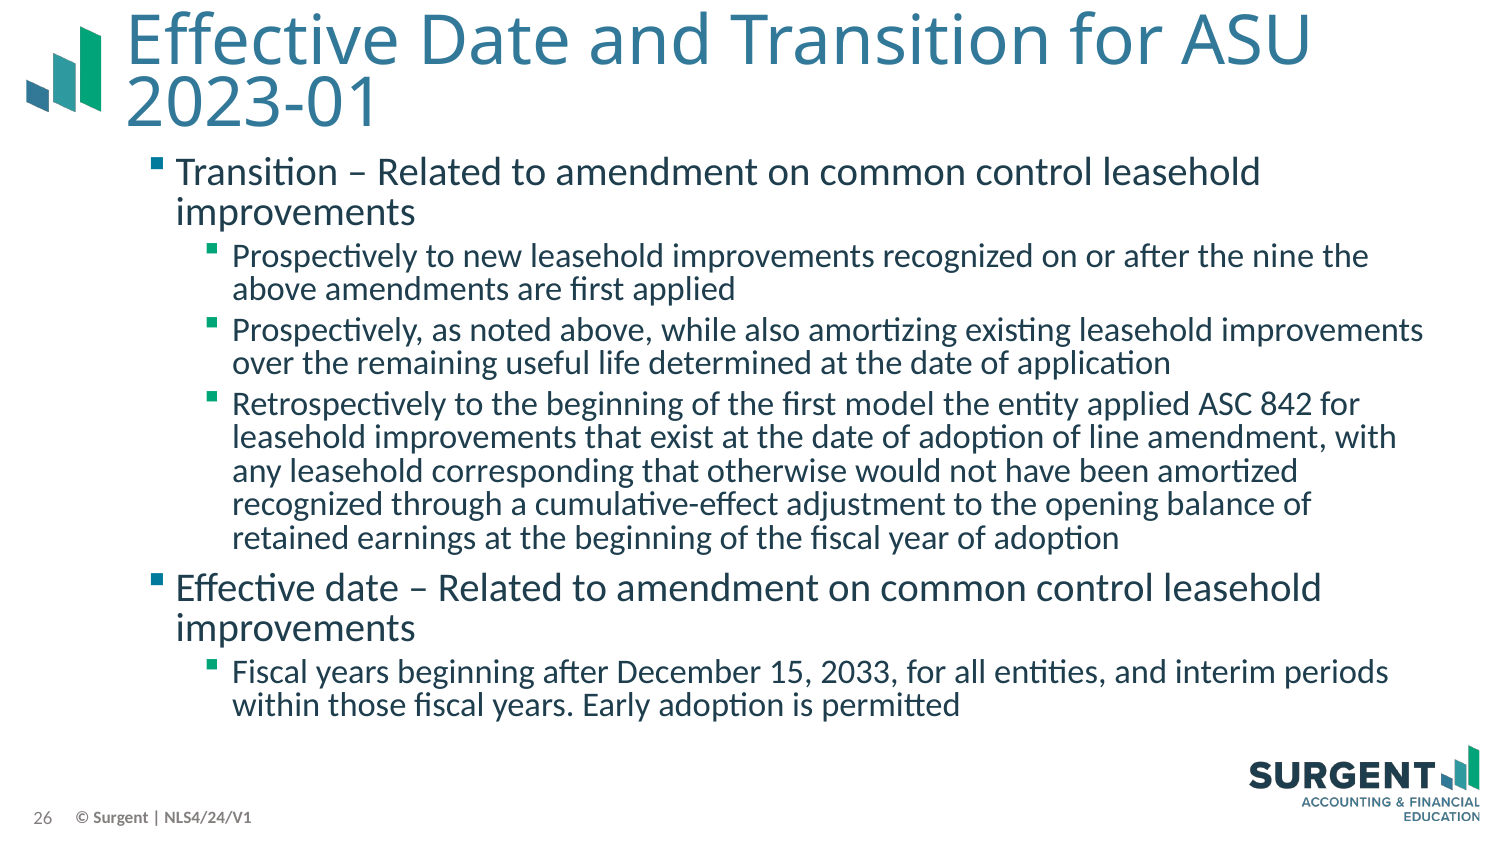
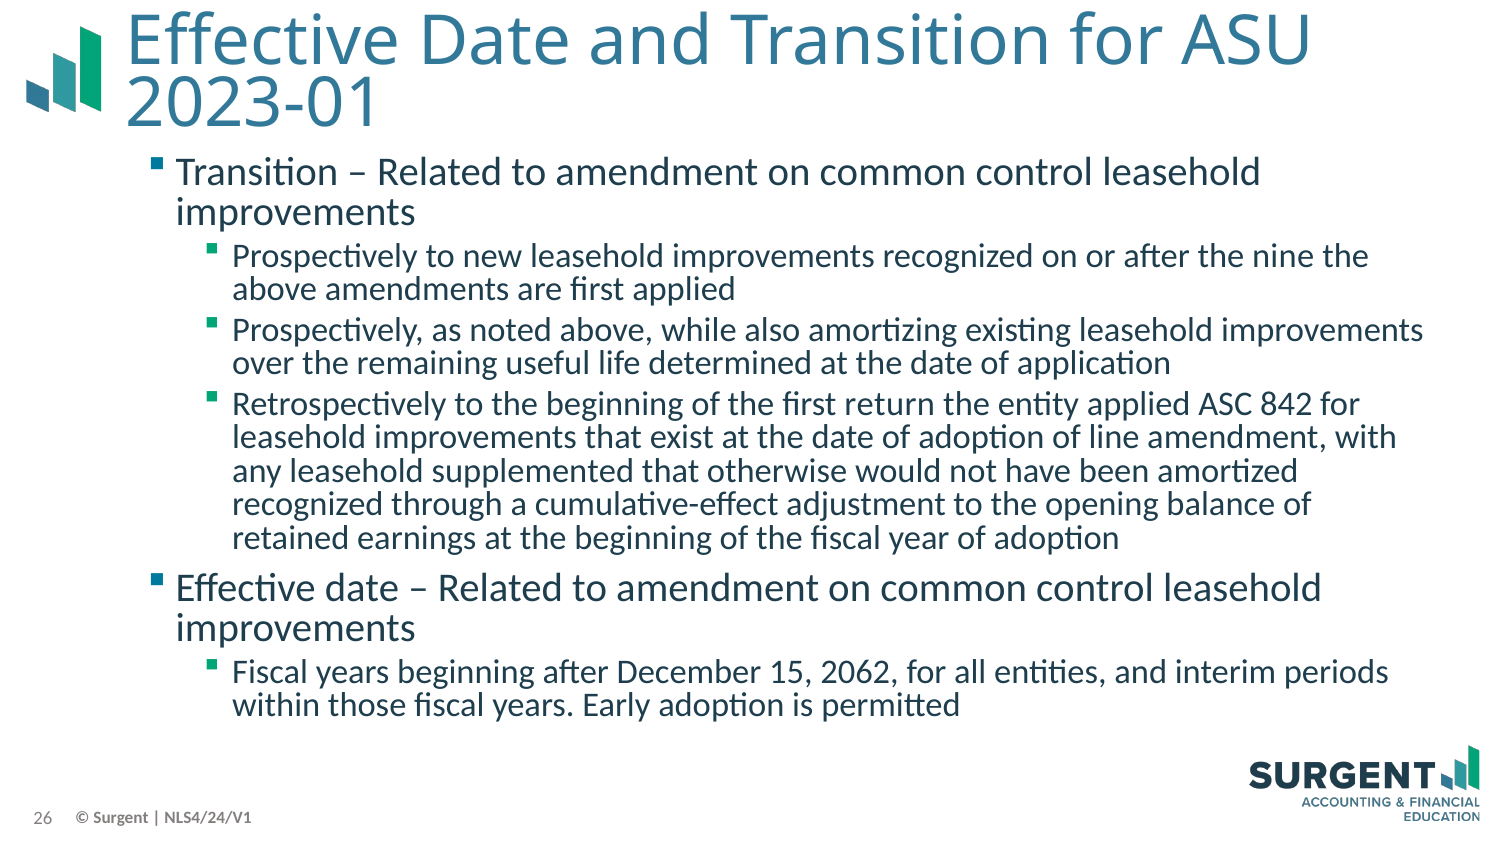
model: model -> return
corresponding: corresponding -> supplemented
2033: 2033 -> 2062
